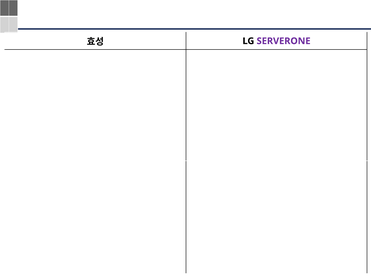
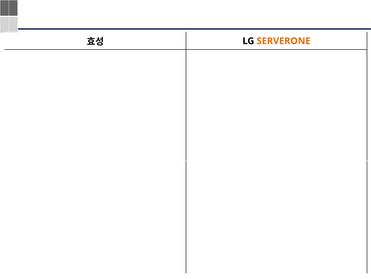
SERVERONE colour: purple -> orange
